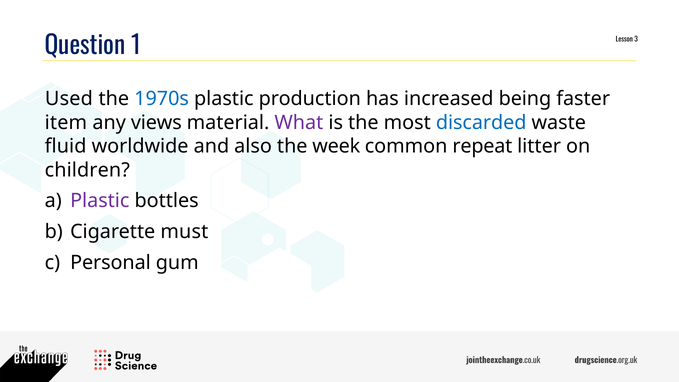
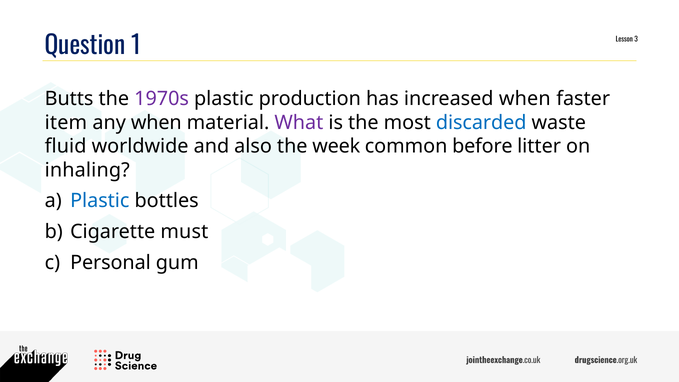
Used: Used -> Butts
1970s colour: blue -> purple
increased being: being -> when
any views: views -> when
repeat: repeat -> before
children: children -> inhaling
Plastic at (100, 201) colour: purple -> blue
